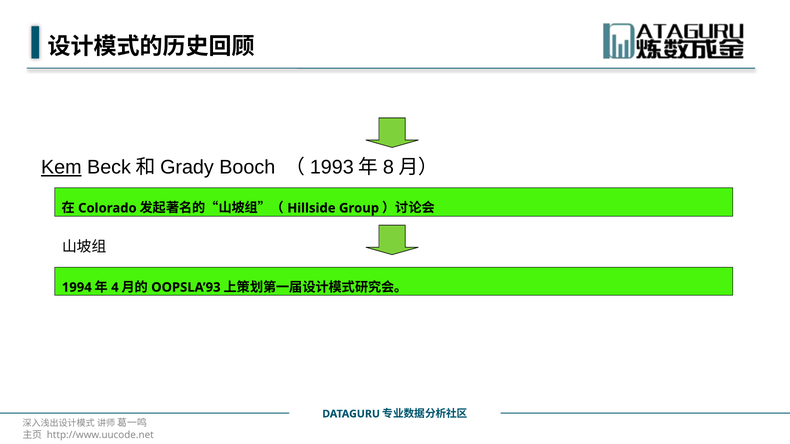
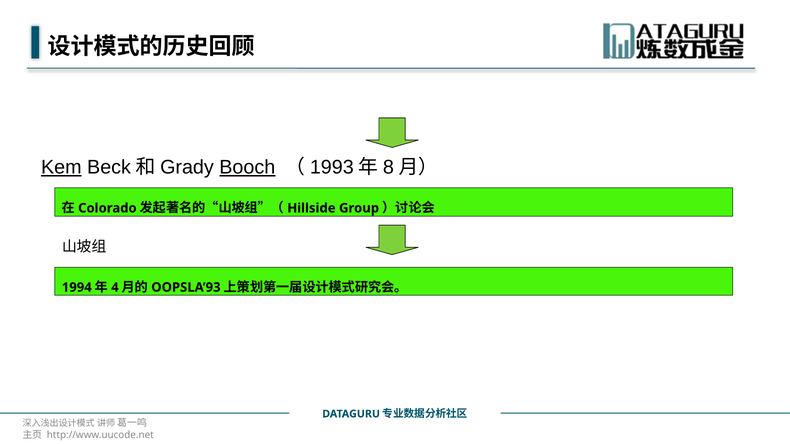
Booch underline: none -> present
